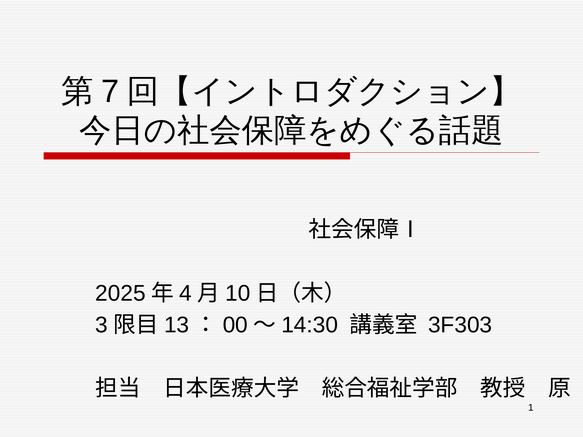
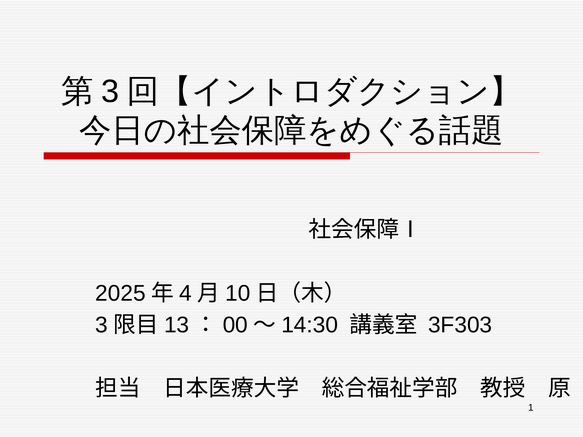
7 at (110, 92): 7 -> 3
